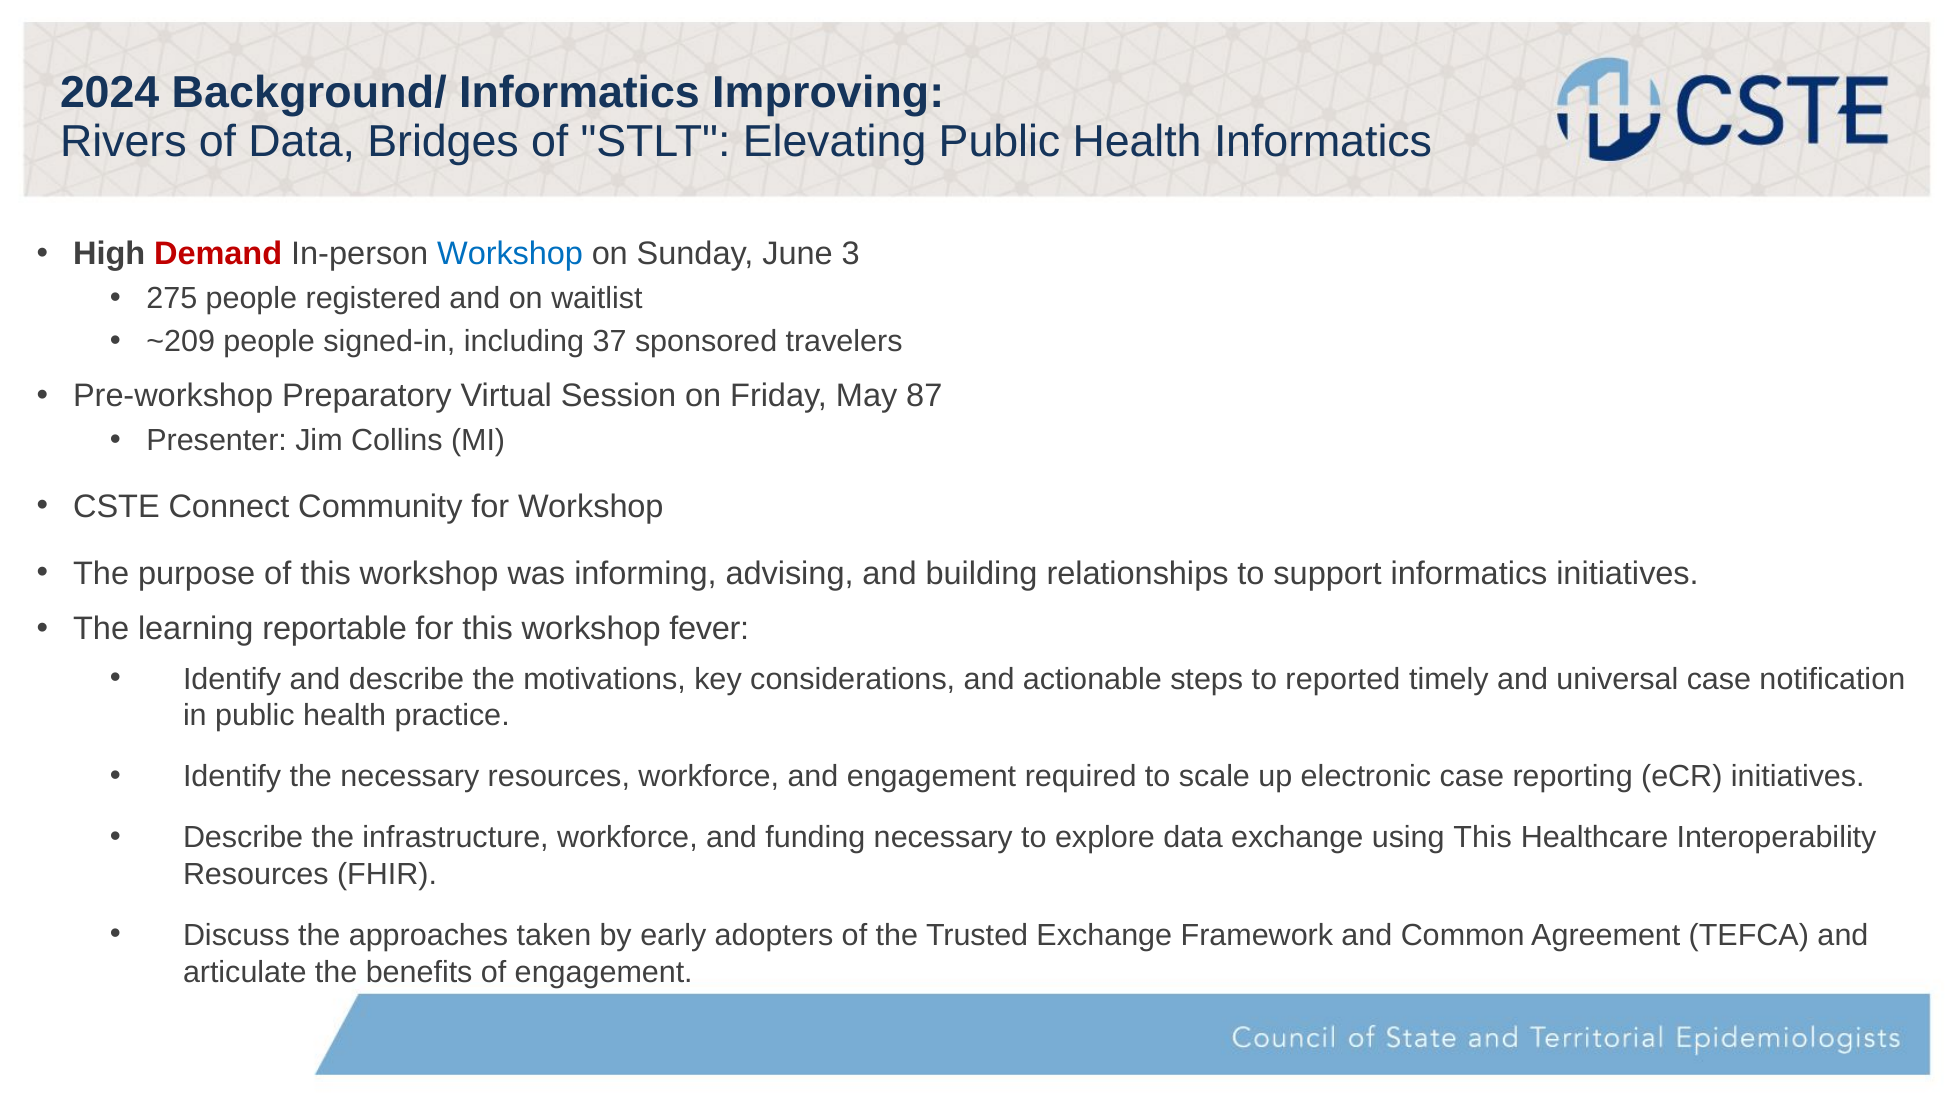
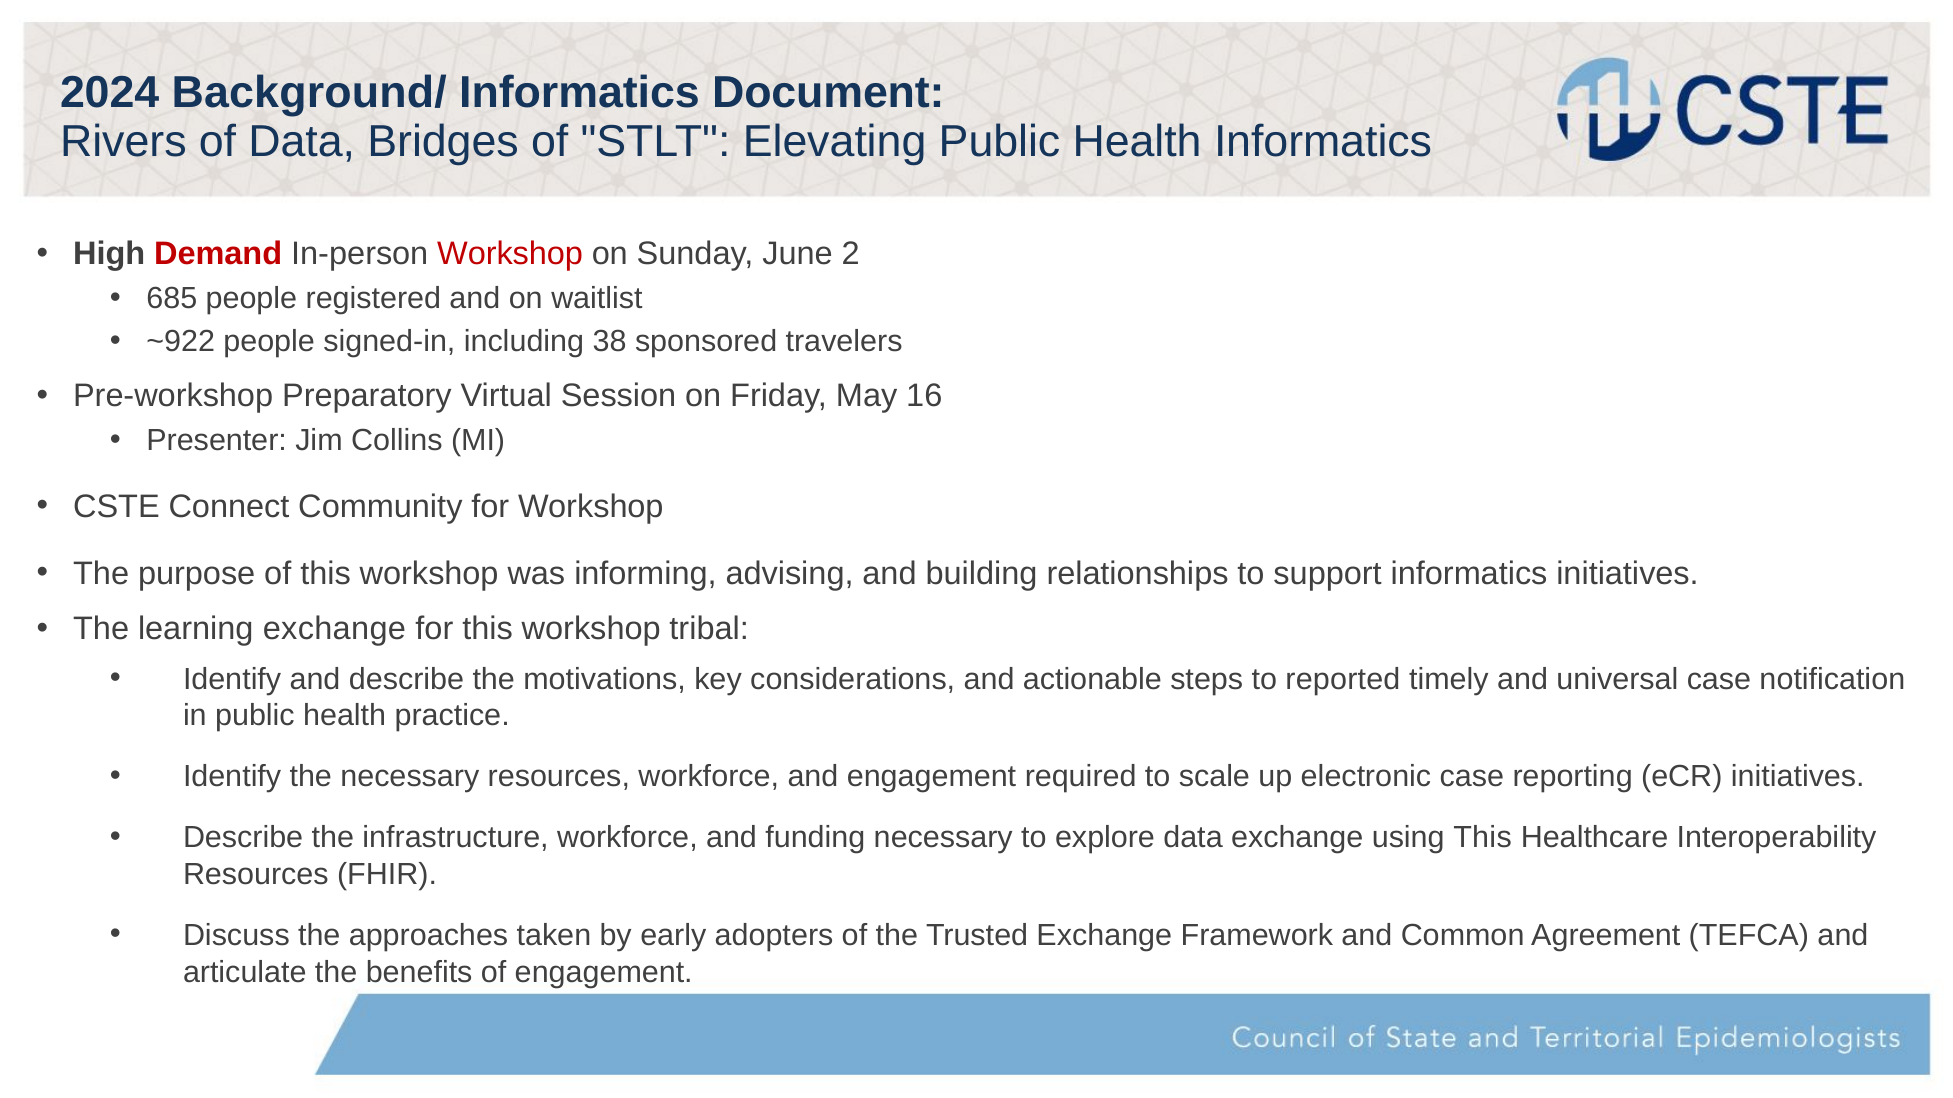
Improving: Improving -> Document
Workshop at (510, 254) colour: blue -> red
3: 3 -> 2
275: 275 -> 685
~209: ~209 -> ~922
37: 37 -> 38
87: 87 -> 16
learning reportable: reportable -> exchange
fever: fever -> tribal
